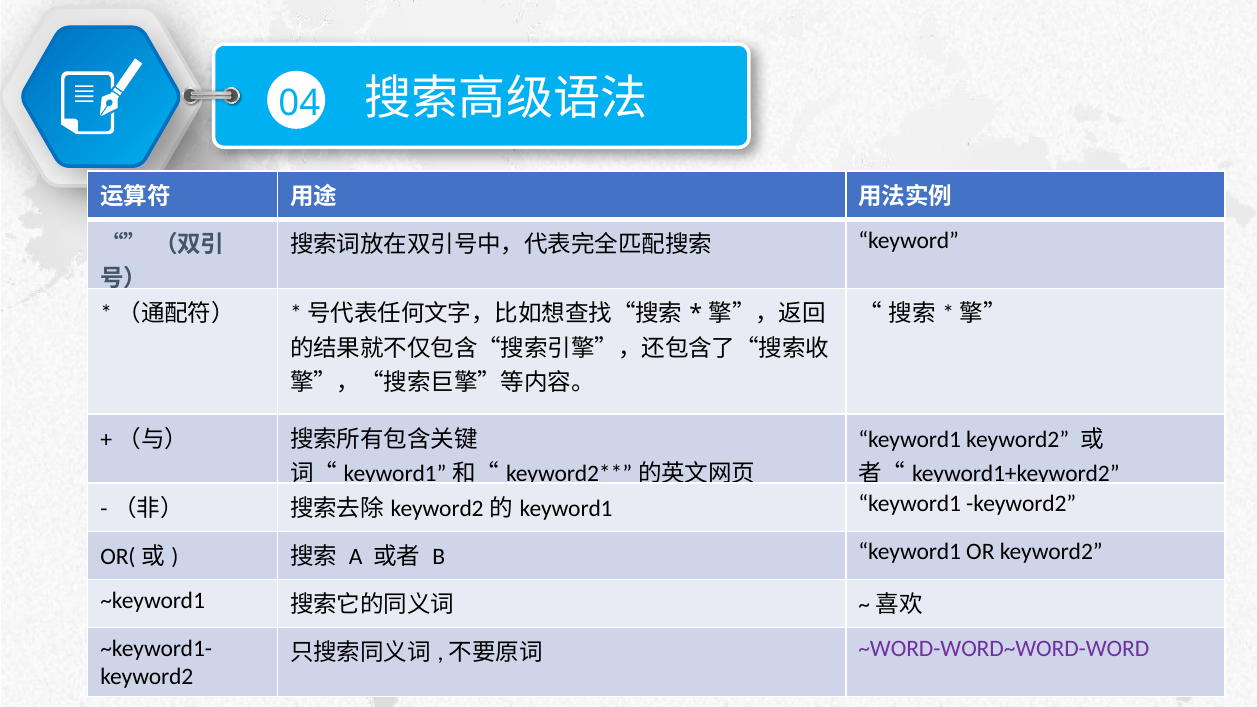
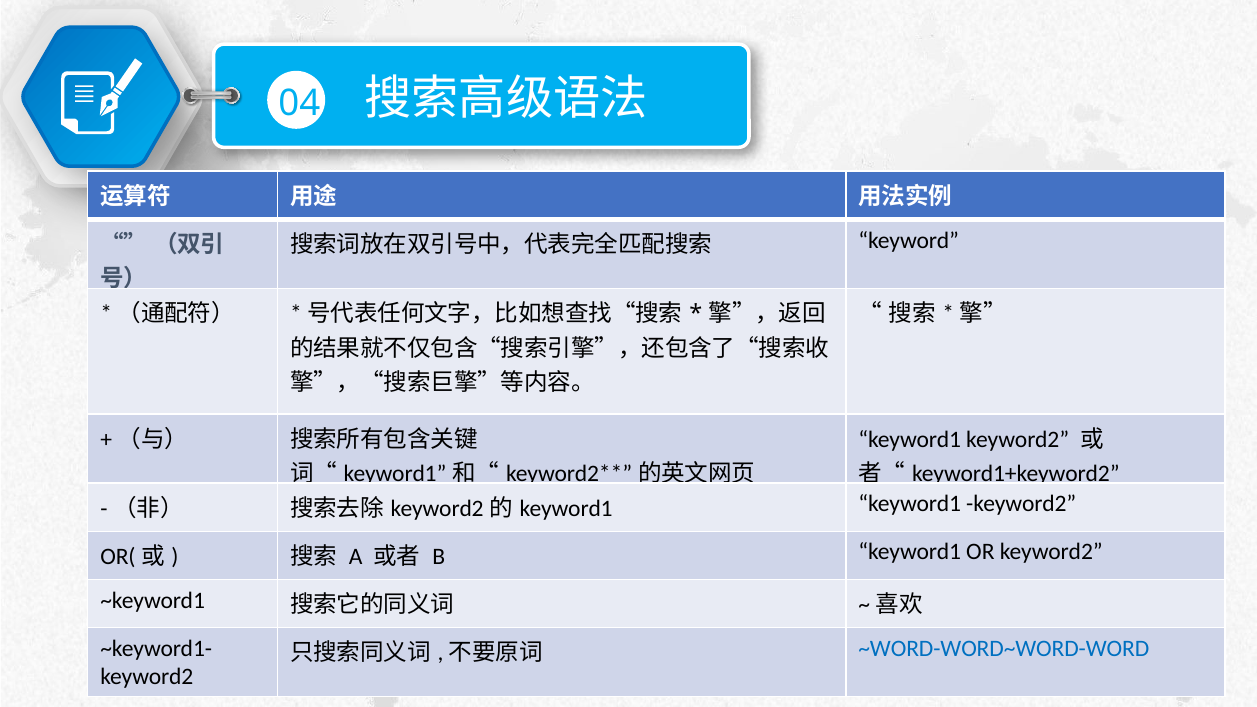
~WORD-WORD~WORD-WORD colour: purple -> blue
